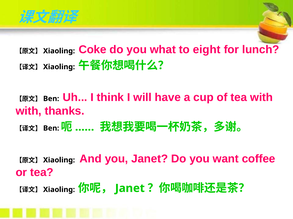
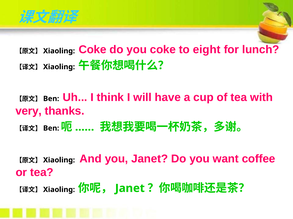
you what: what -> coke
with at (29, 111): with -> very
